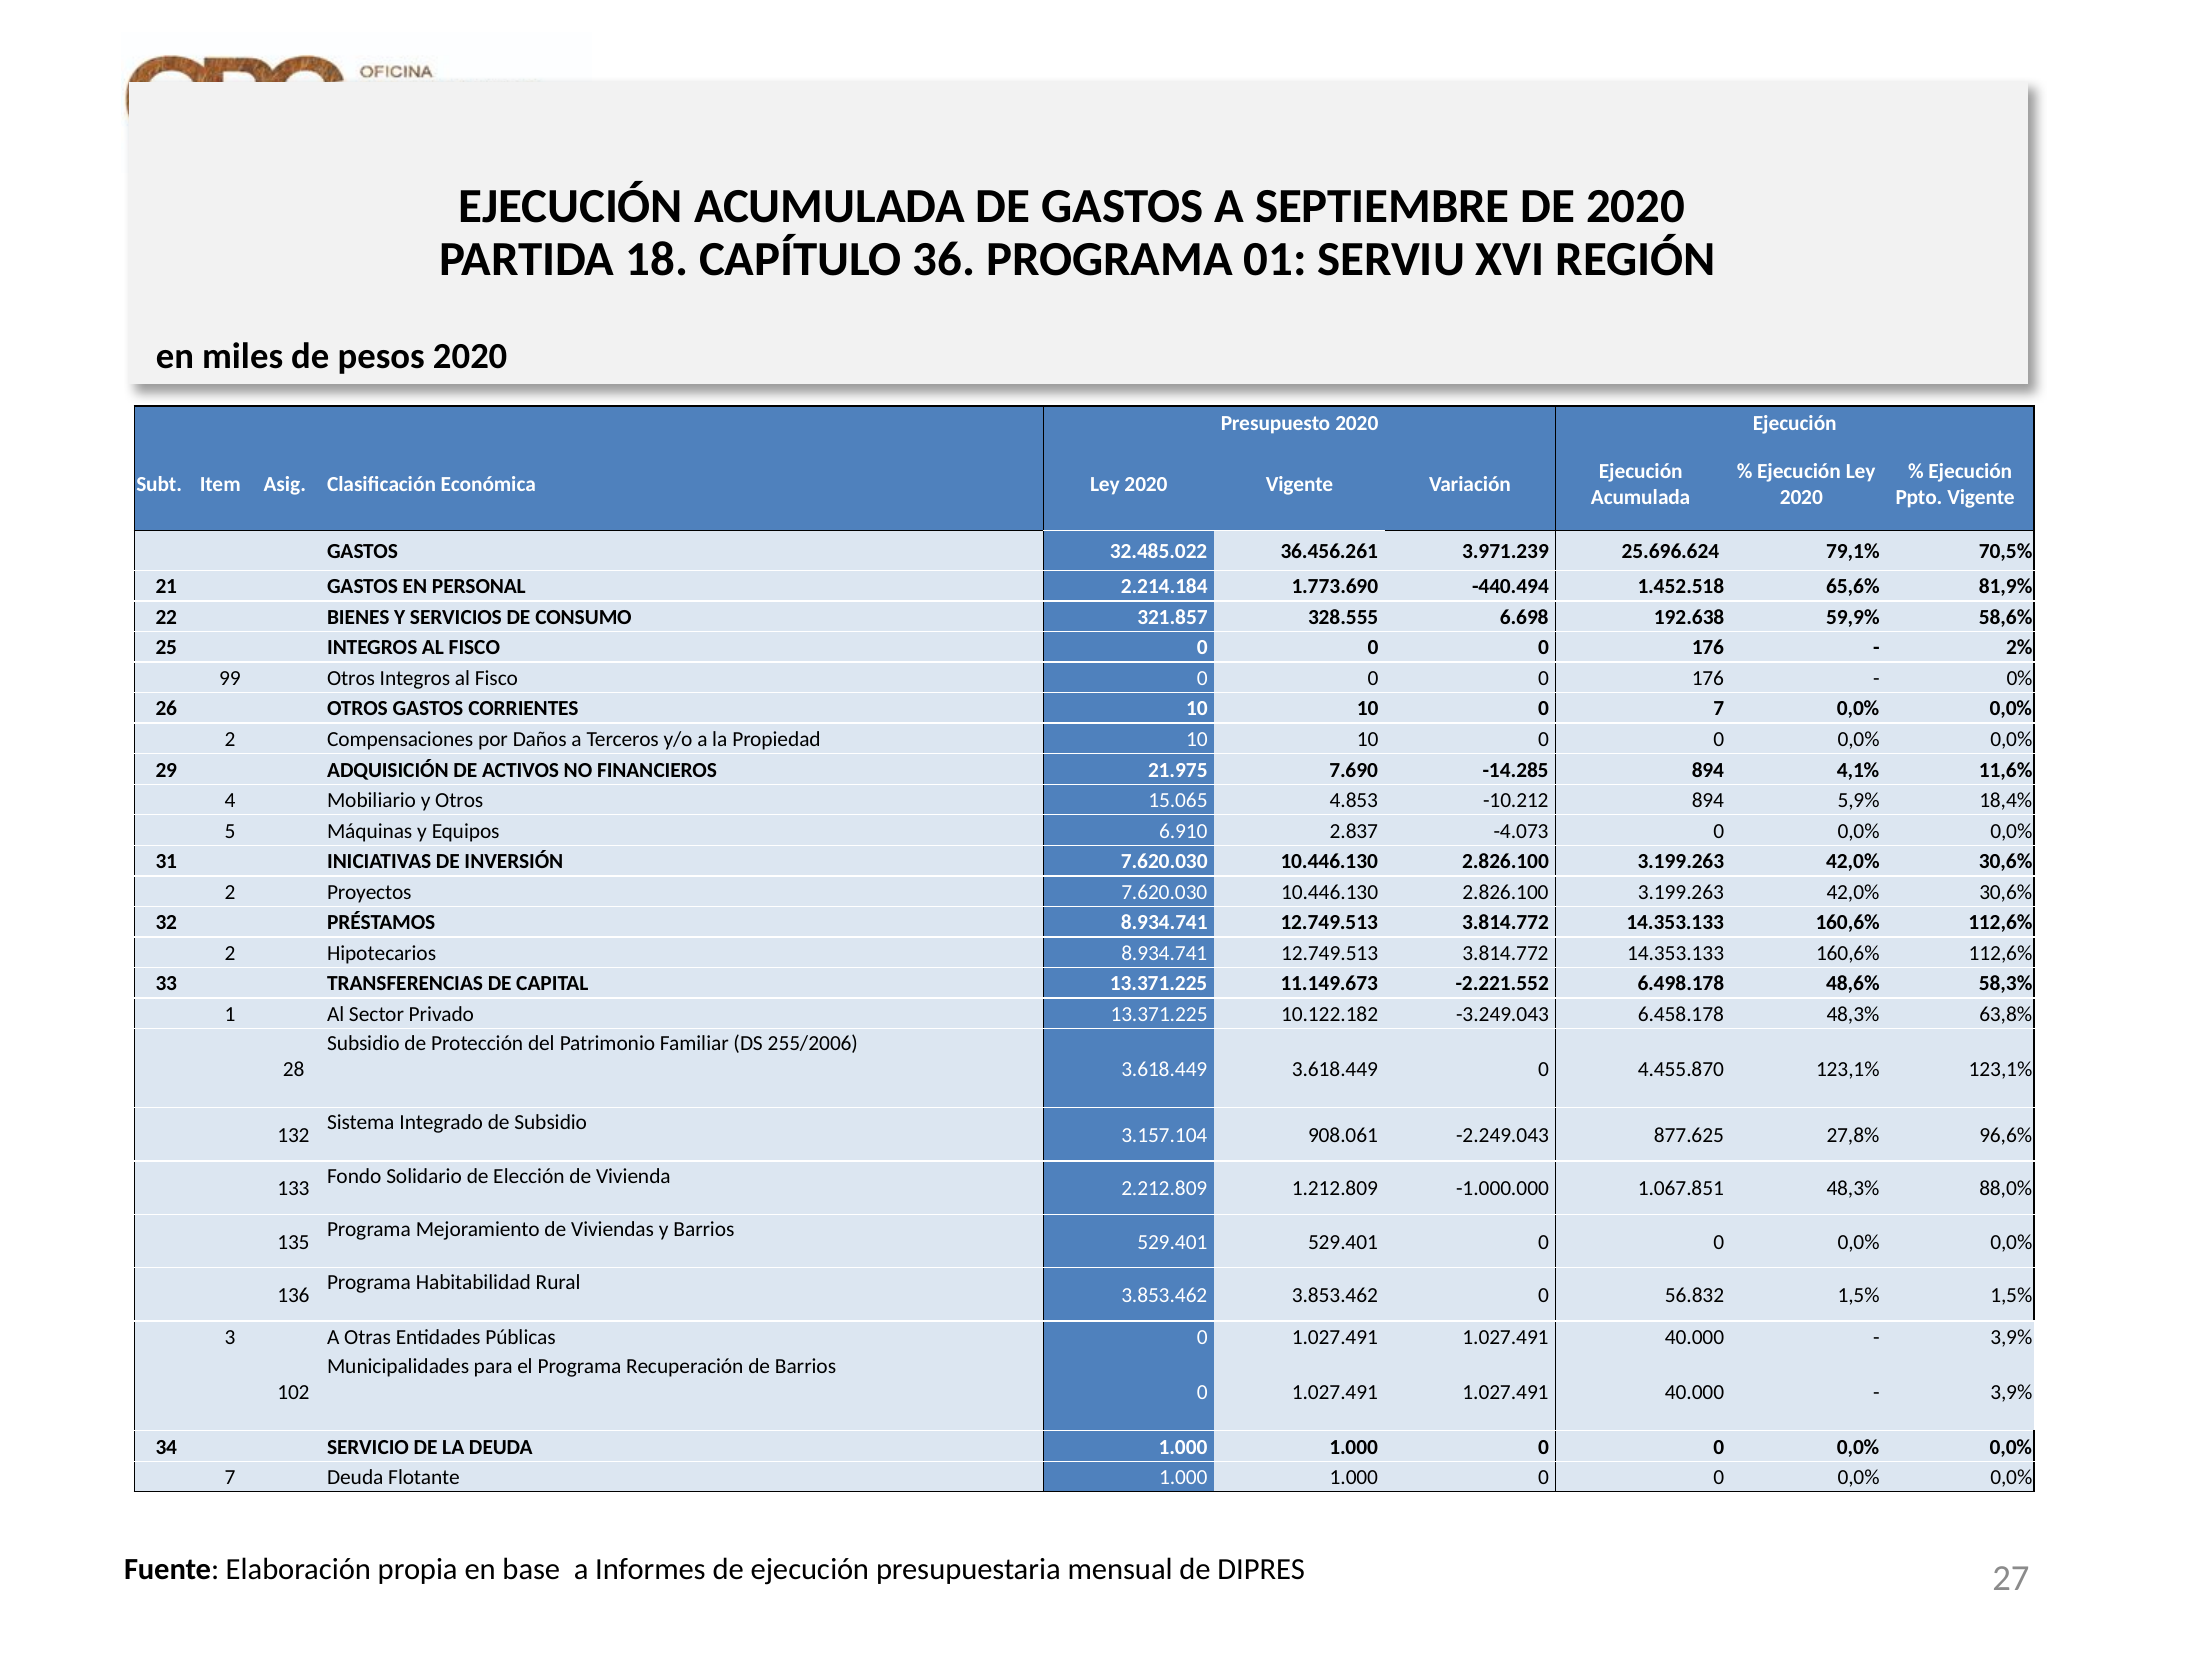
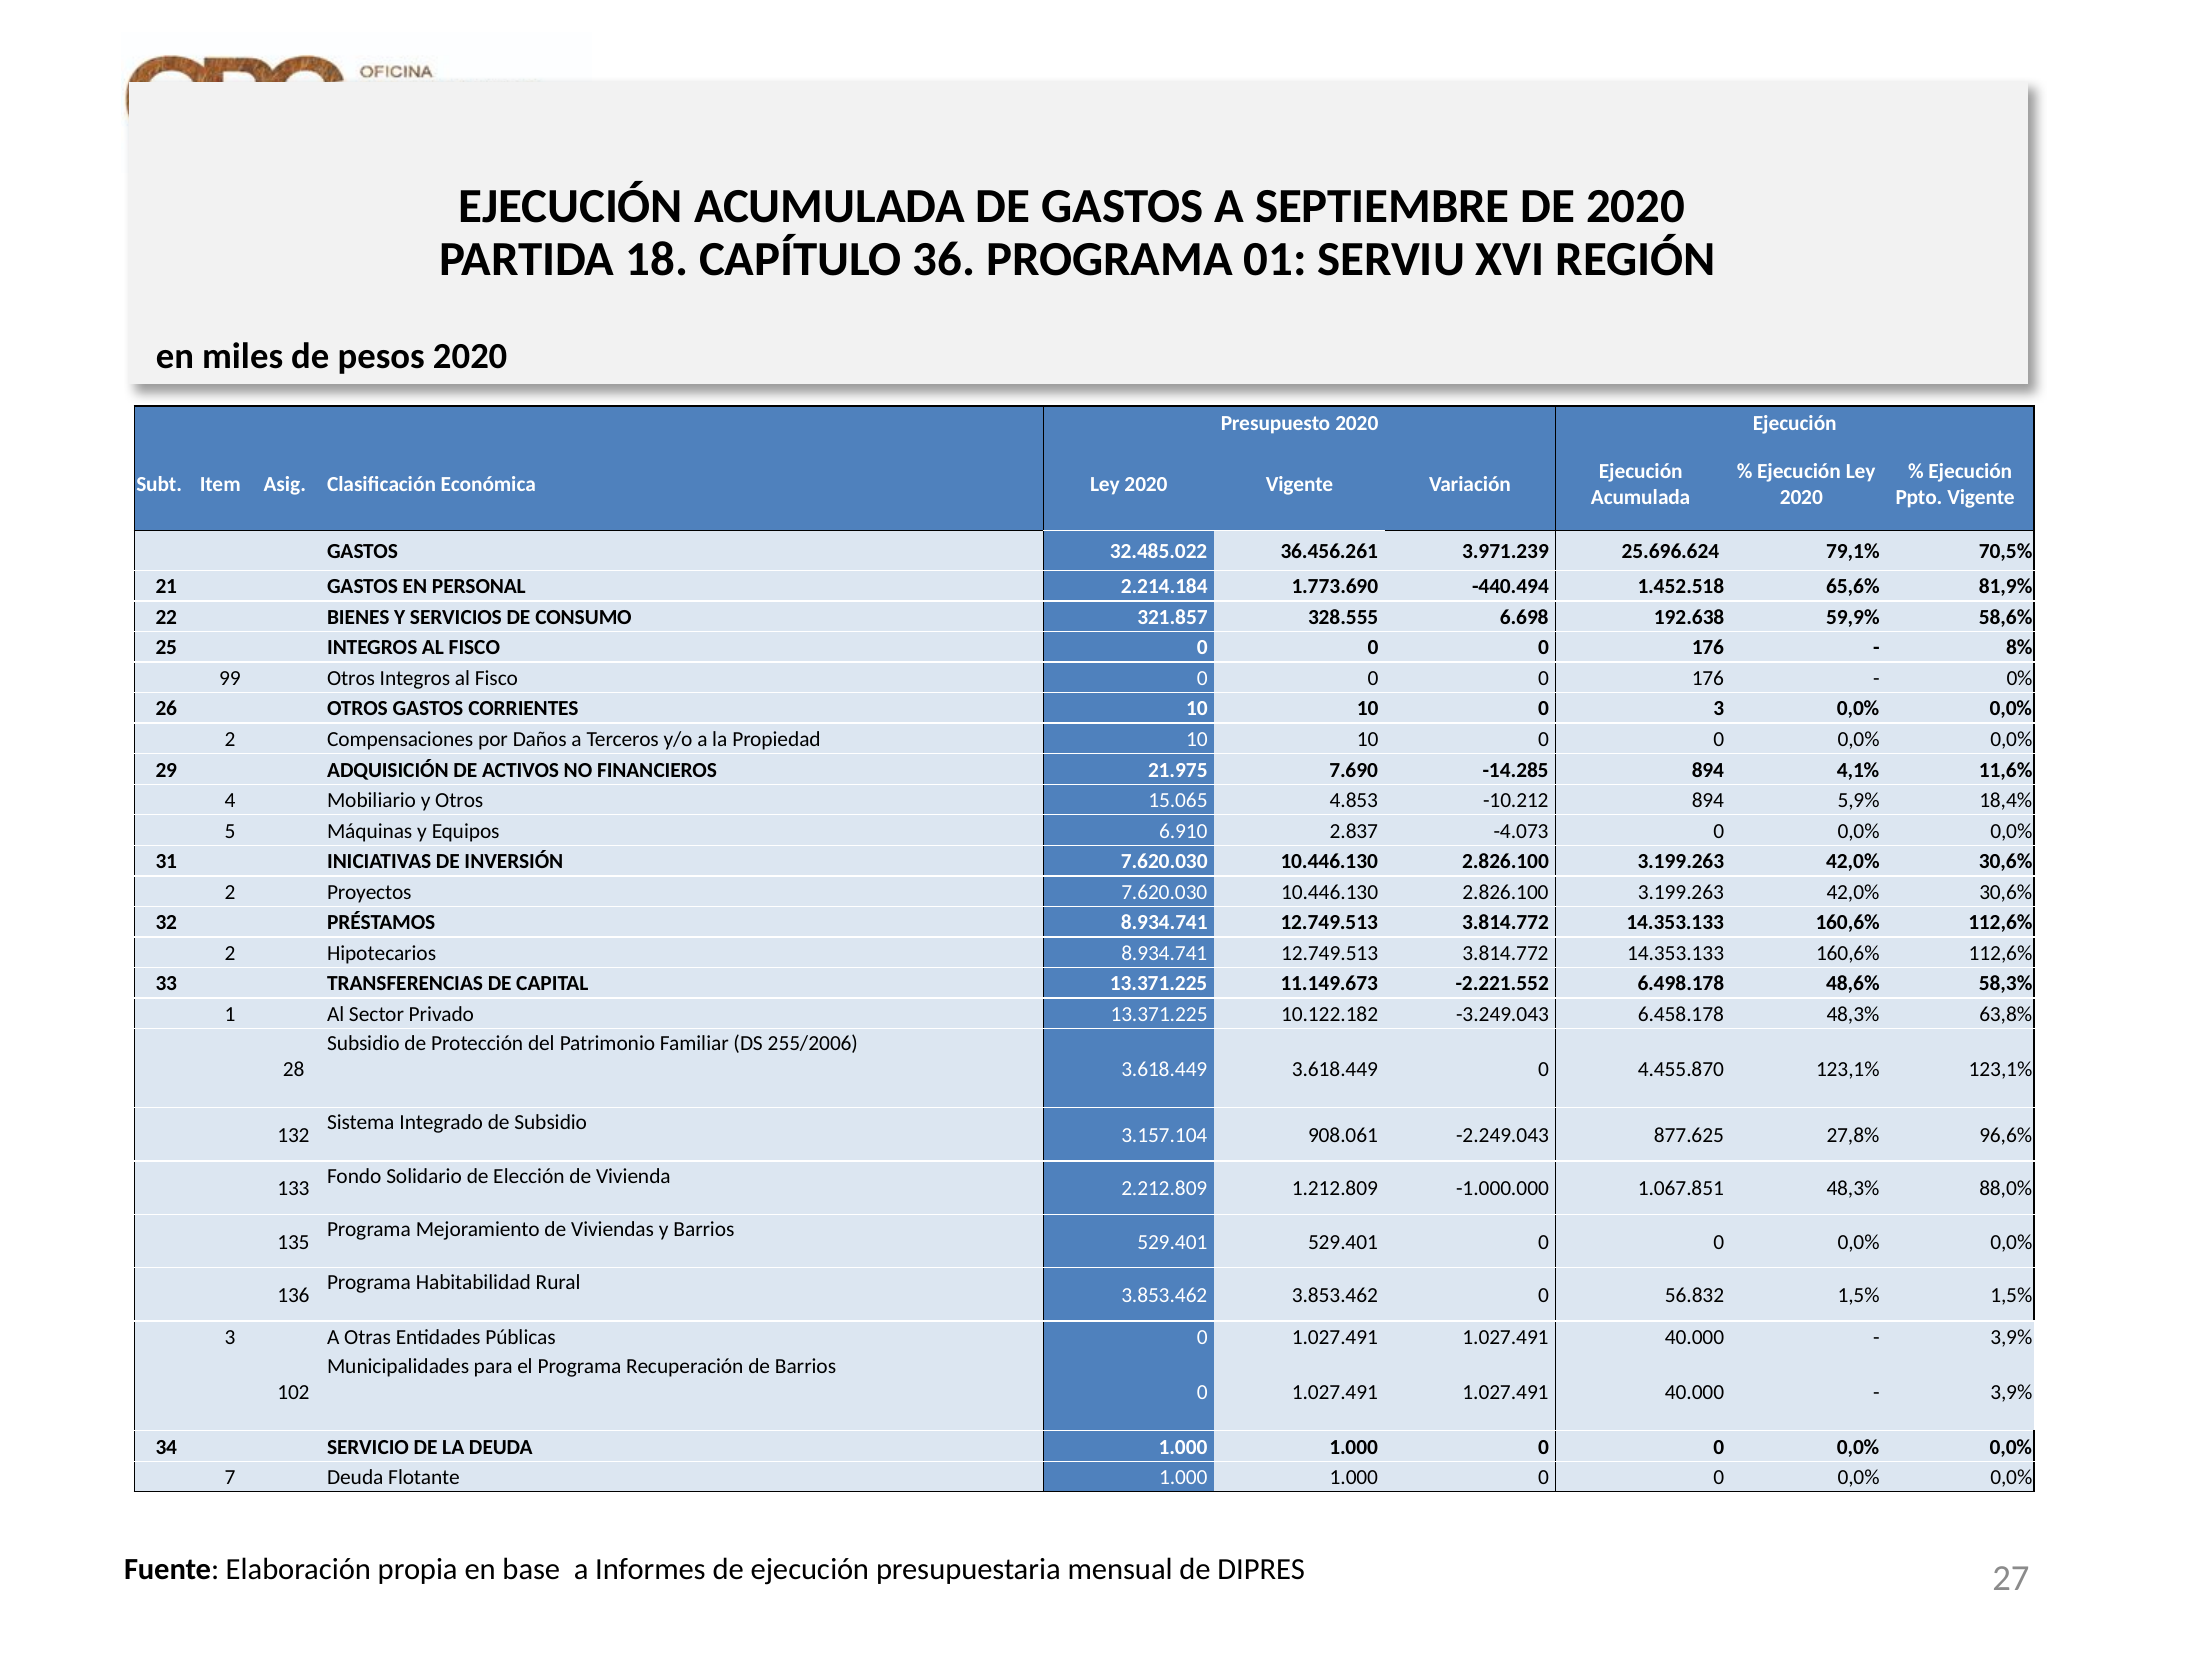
2%: 2% -> 8%
0 7: 7 -> 3
